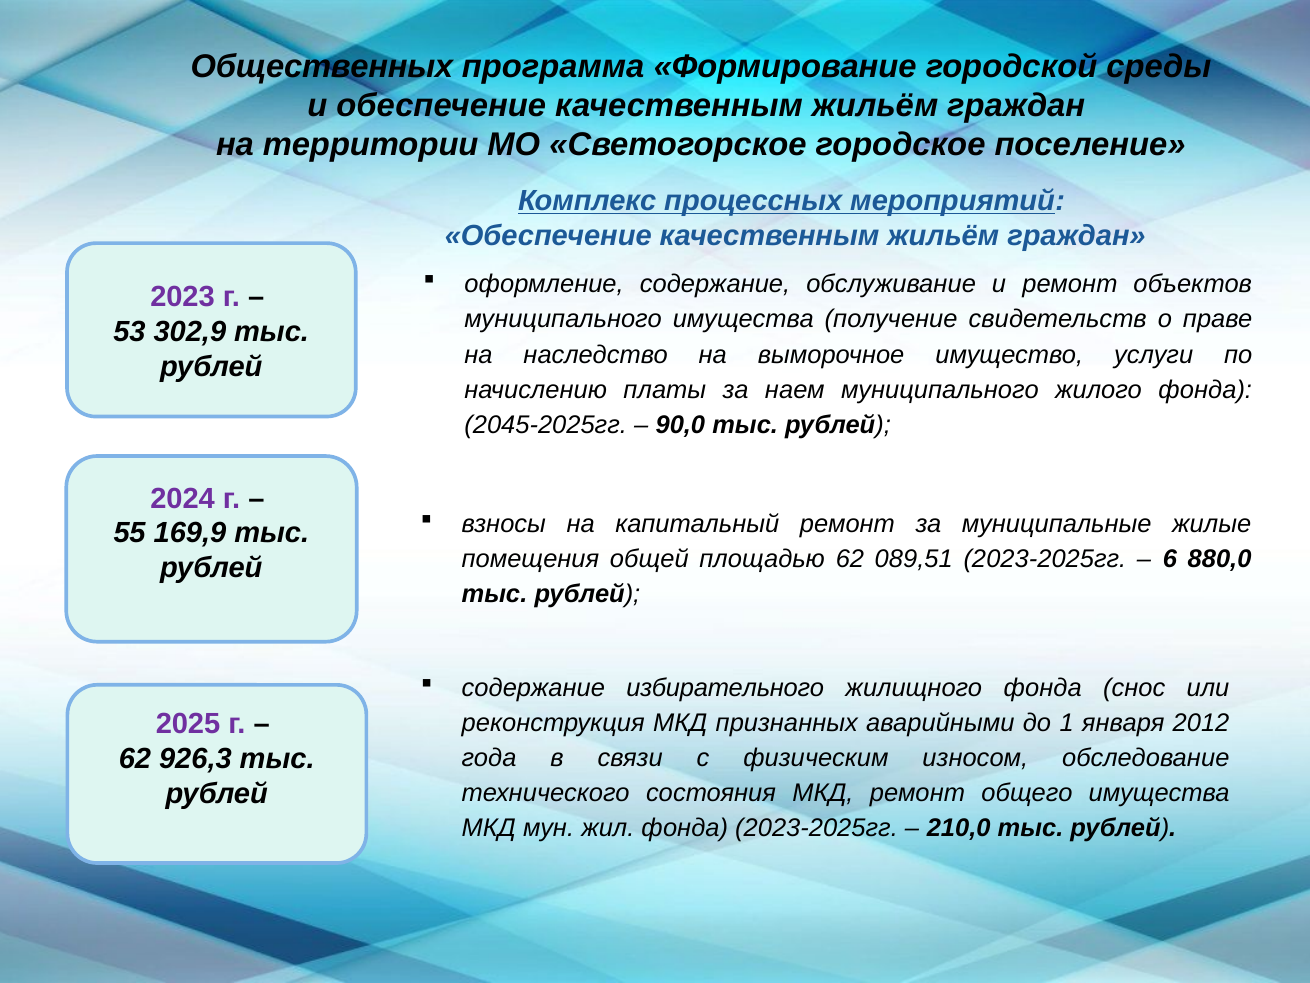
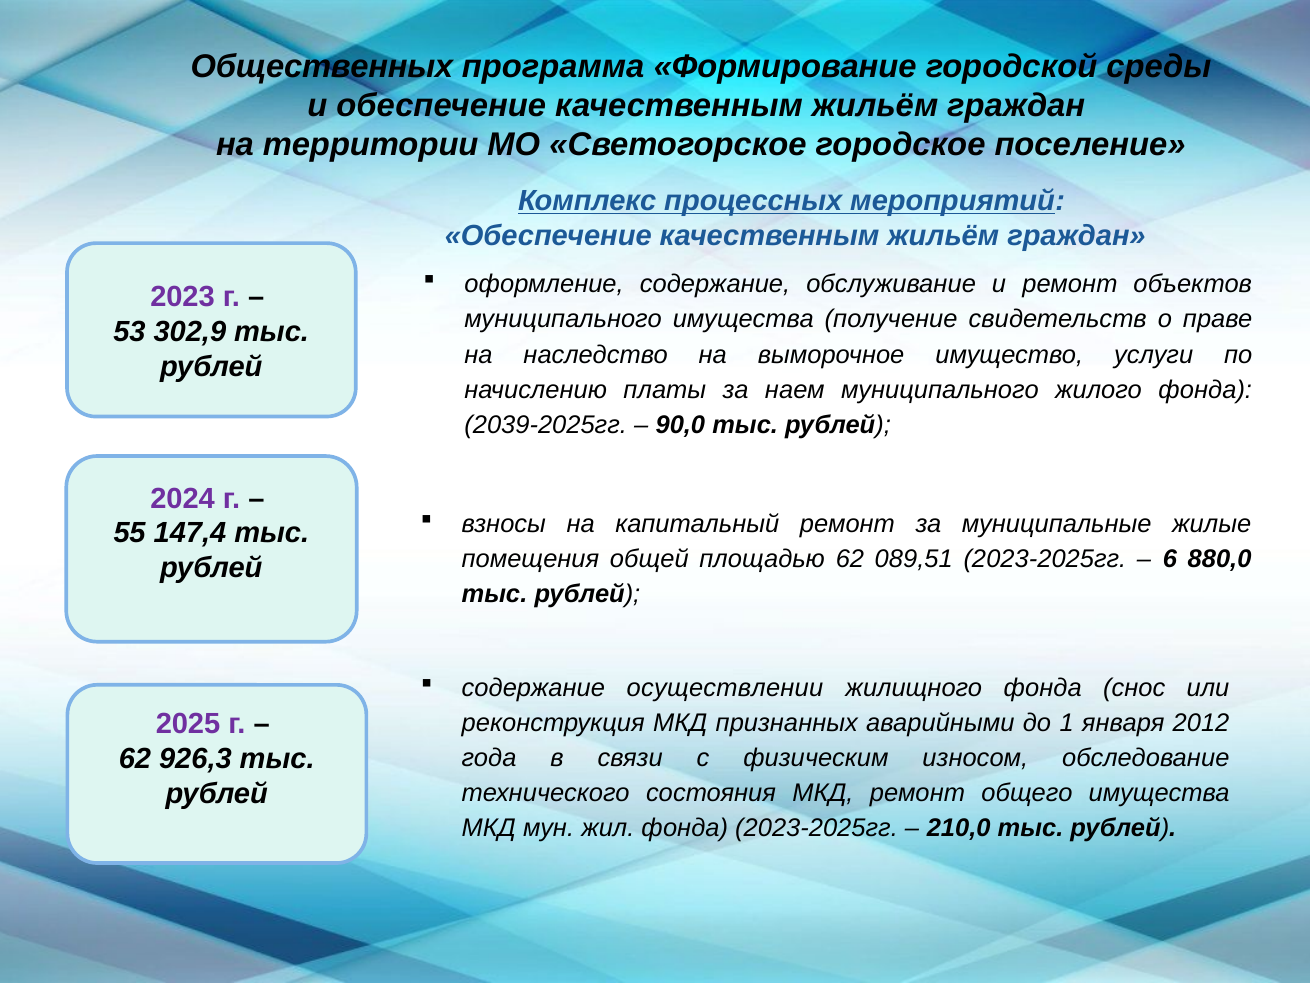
2045-2025гг: 2045-2025гг -> 2039-2025гг
169,9: 169,9 -> 147,4
избирательного: избирательного -> осуществлении
